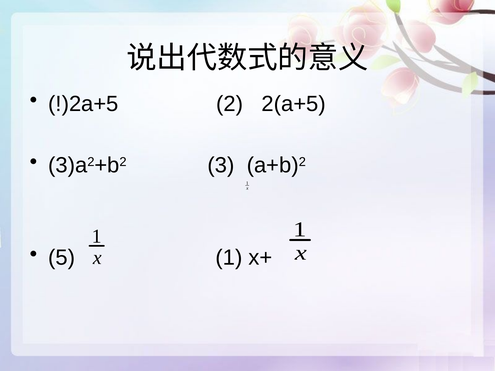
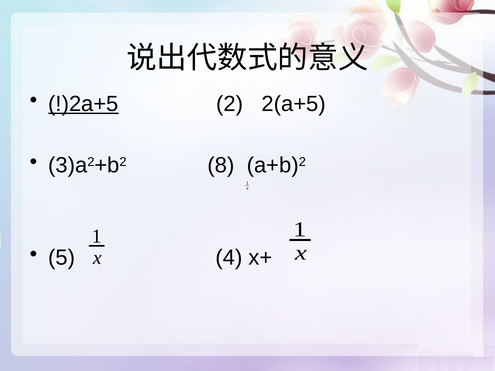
!)2a+5 underline: none -> present
3: 3 -> 8
5 1: 1 -> 4
